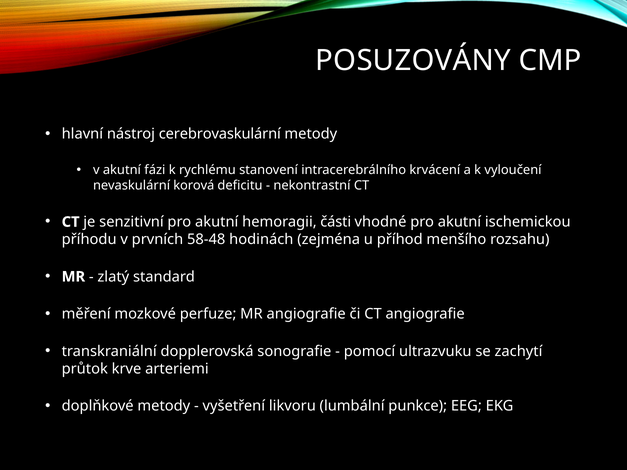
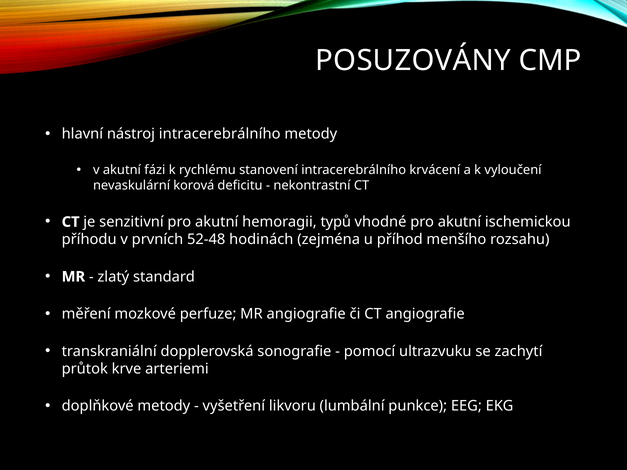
nástroj cerebrovaskulární: cerebrovaskulární -> intracerebrálního
části: části -> typů
58-48: 58-48 -> 52-48
